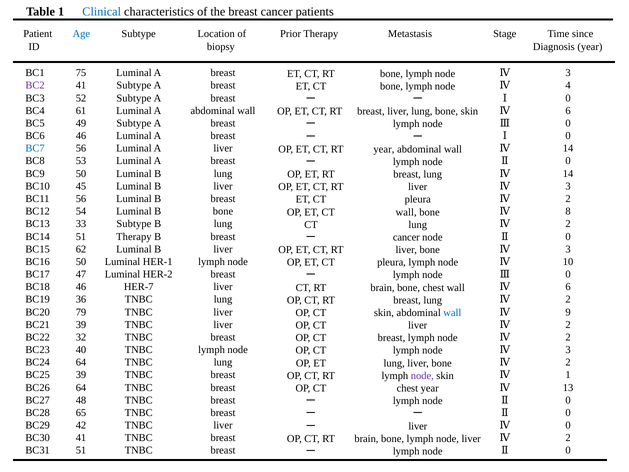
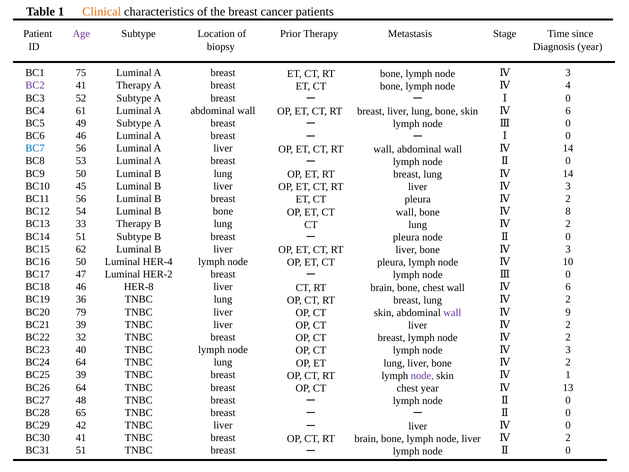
Clinical colour: blue -> orange
Age colour: blue -> purple
Subtype at (134, 85): Subtype -> Therapy
year at (384, 149): year -> wall
Subtype at (134, 224): Subtype -> Therapy
Therapy at (134, 236): Therapy -> Subtype
cancer at (406, 237): cancer -> pleura
HER-1: HER-1 -> HER-4
HER-7: HER-7 -> HER-8
wall at (452, 313) colour: blue -> purple
